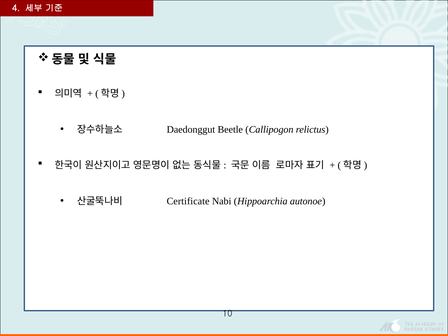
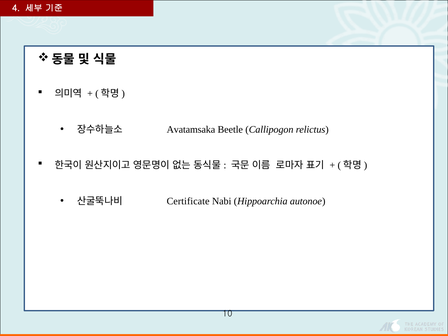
Daedonggut: Daedonggut -> Avatamsaka
